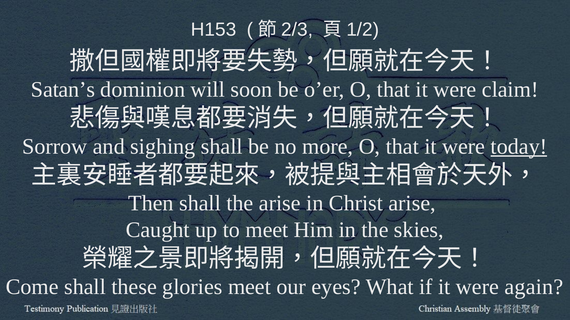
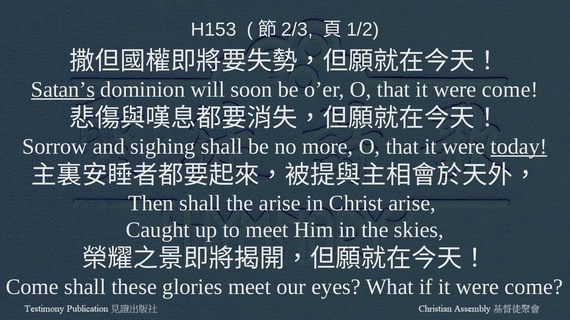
Satan’s underline: none -> present
that it were claim: claim -> come
if it were again: again -> come
